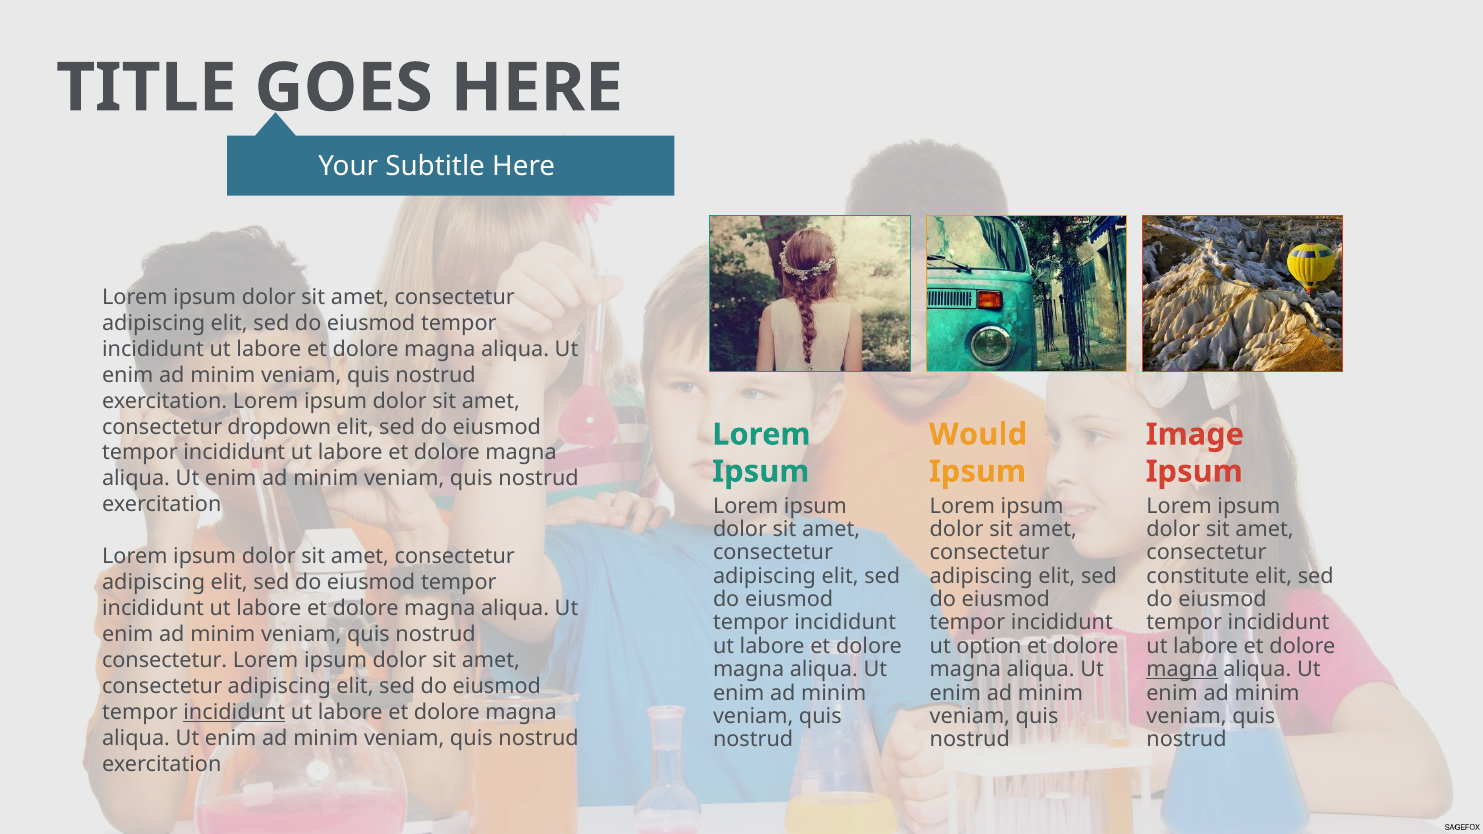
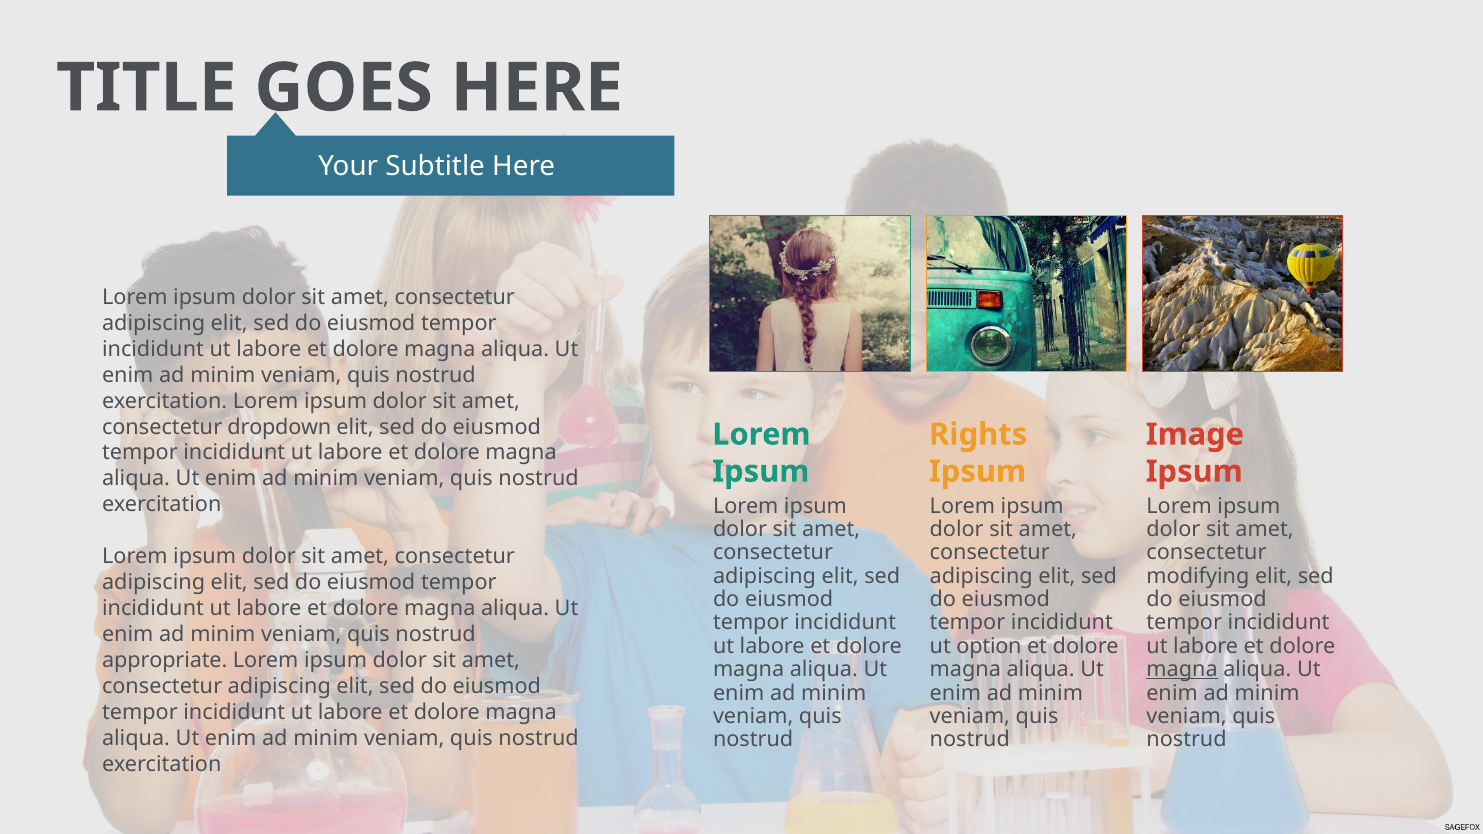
Would: Would -> Rights
constitute: constitute -> modifying
consectetur at (165, 661): consectetur -> appropriate
incididunt at (234, 713) underline: present -> none
